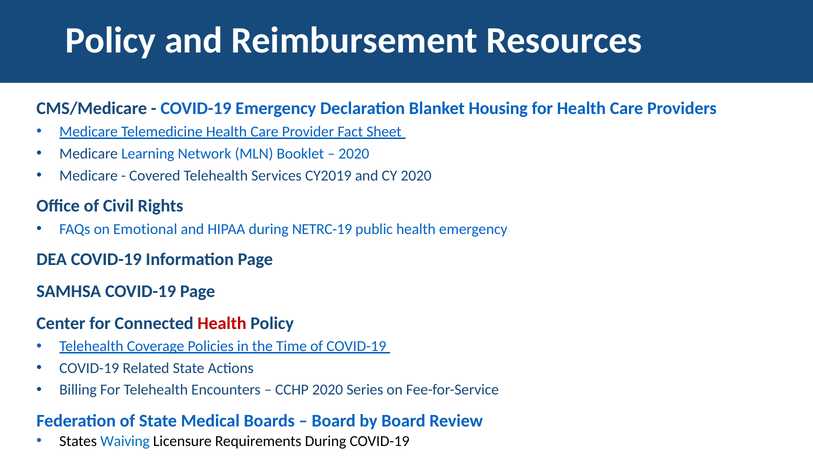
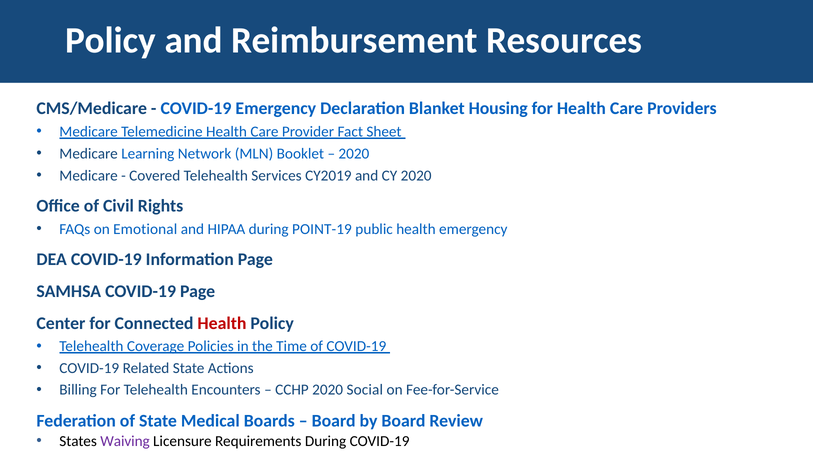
NETRC-19: NETRC-19 -> POINT-19
Series: Series -> Social
Waiving colour: blue -> purple
